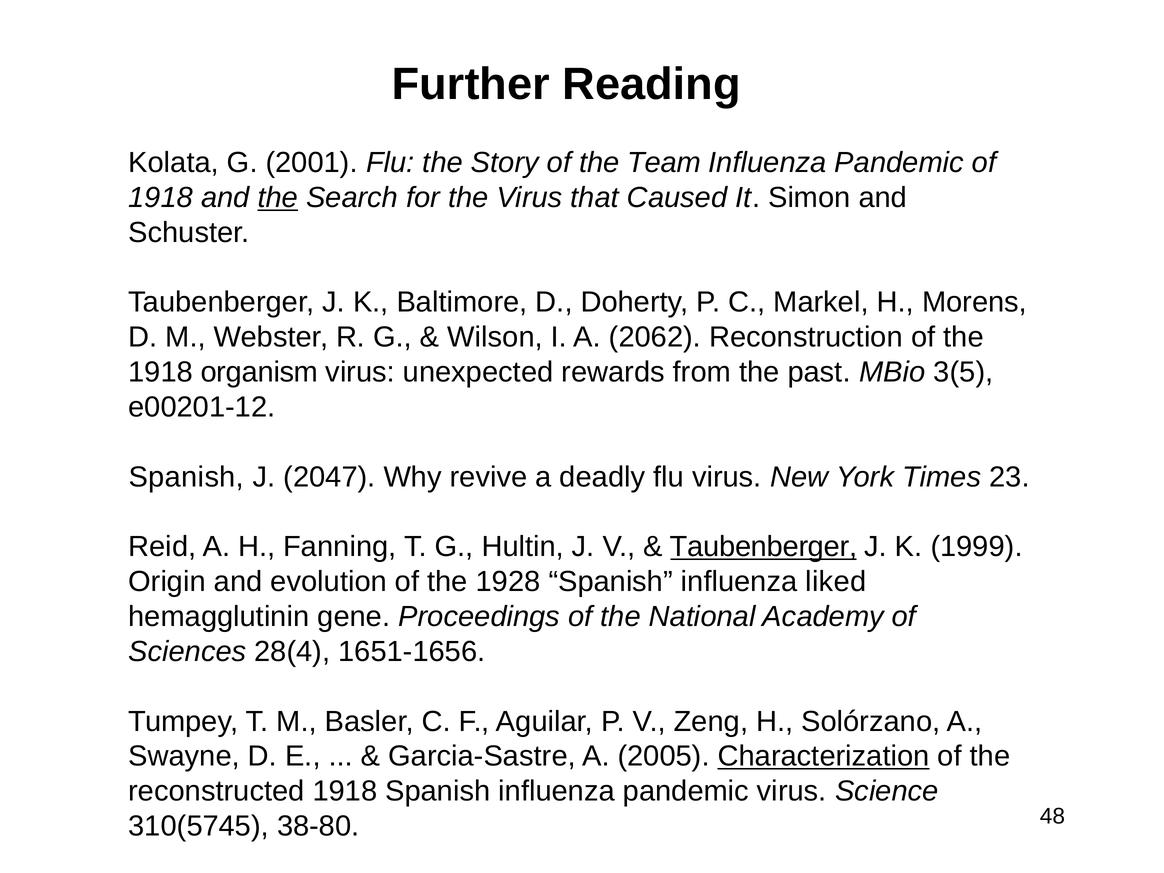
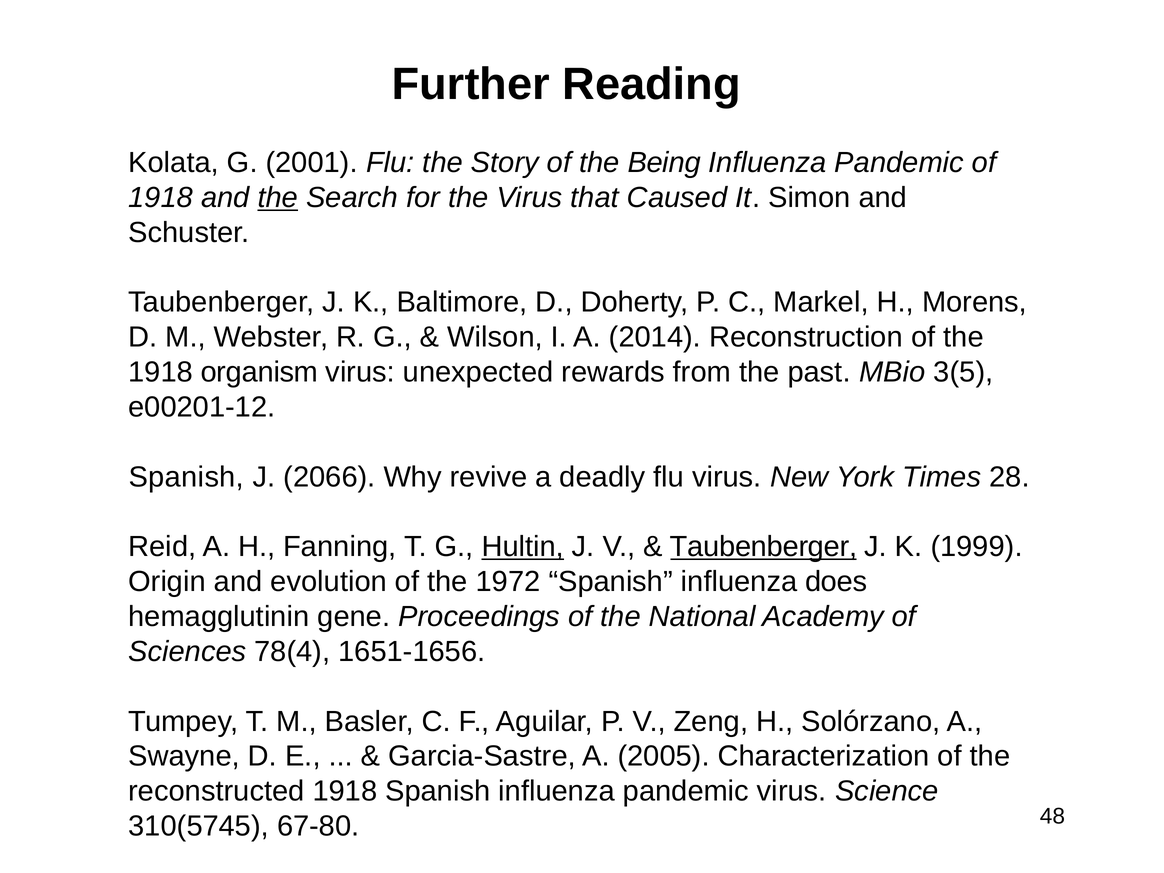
Team: Team -> Being
2062: 2062 -> 2014
2047: 2047 -> 2066
23: 23 -> 28
Hultin underline: none -> present
1928: 1928 -> 1972
liked: liked -> does
28(4: 28(4 -> 78(4
Characterization underline: present -> none
38-80: 38-80 -> 67-80
